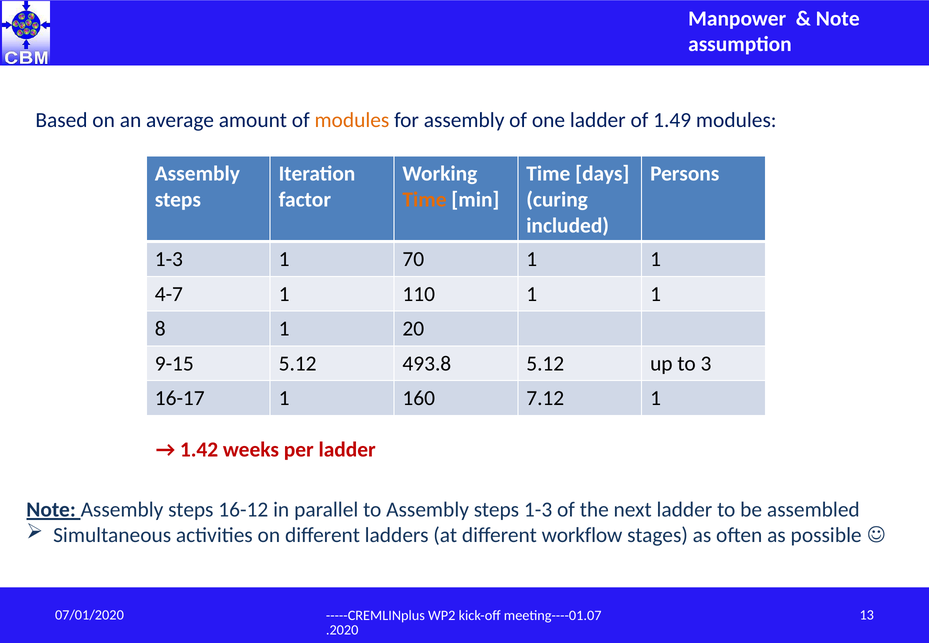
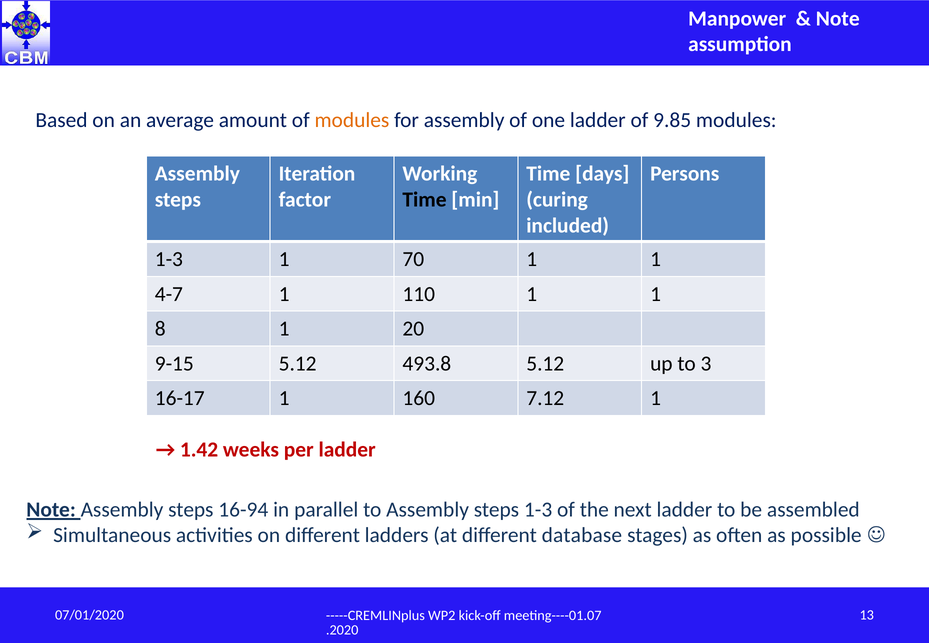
1.49: 1.49 -> 9.85
Time at (425, 200) colour: orange -> black
16-12: 16-12 -> 16-94
workflow: workflow -> database
